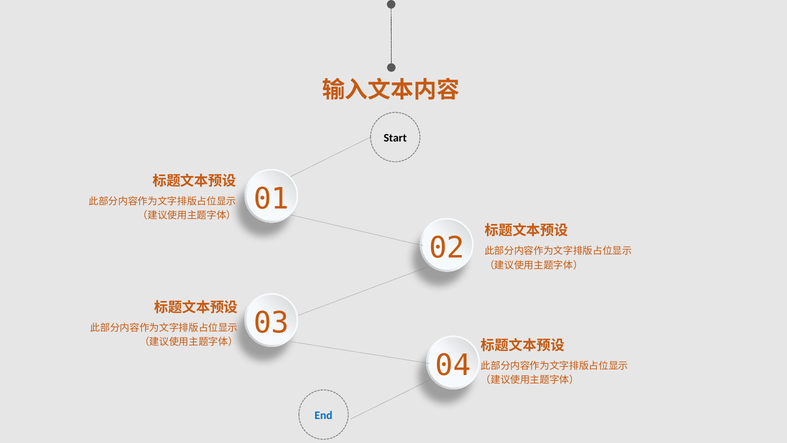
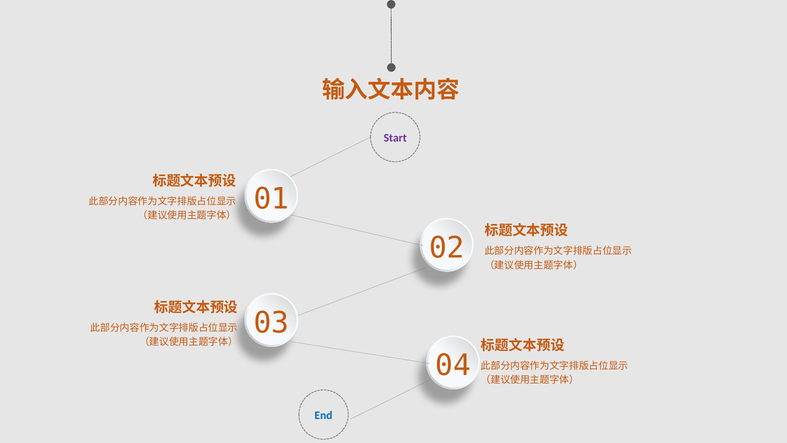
Start colour: black -> purple
